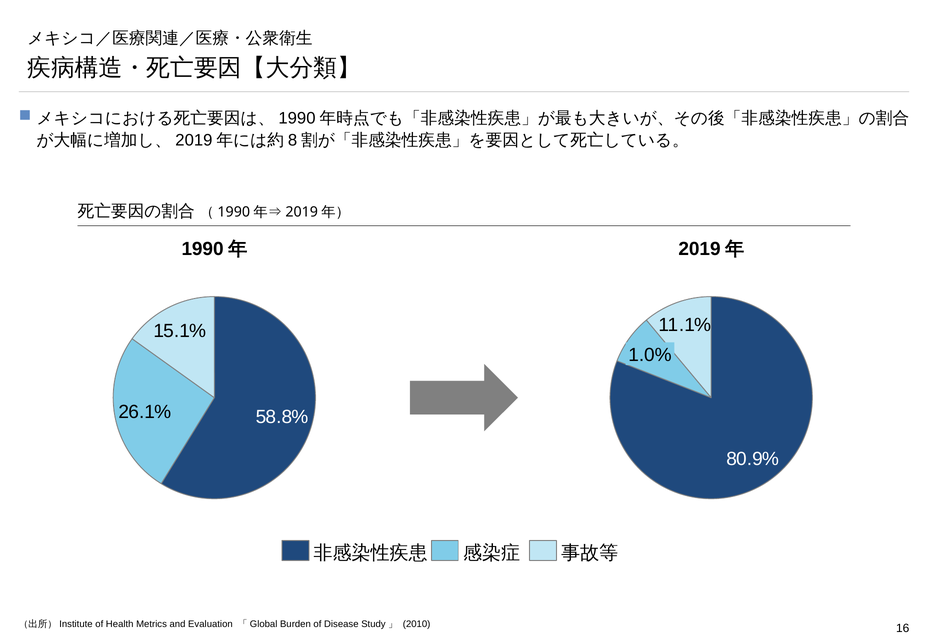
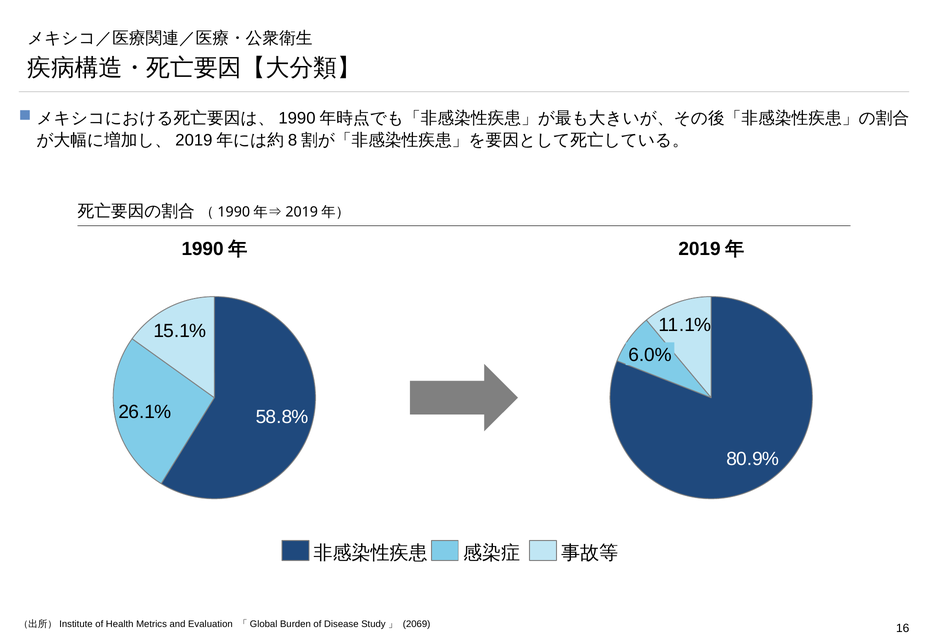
1.0%: 1.0% -> 6.0%
2010: 2010 -> 2069
